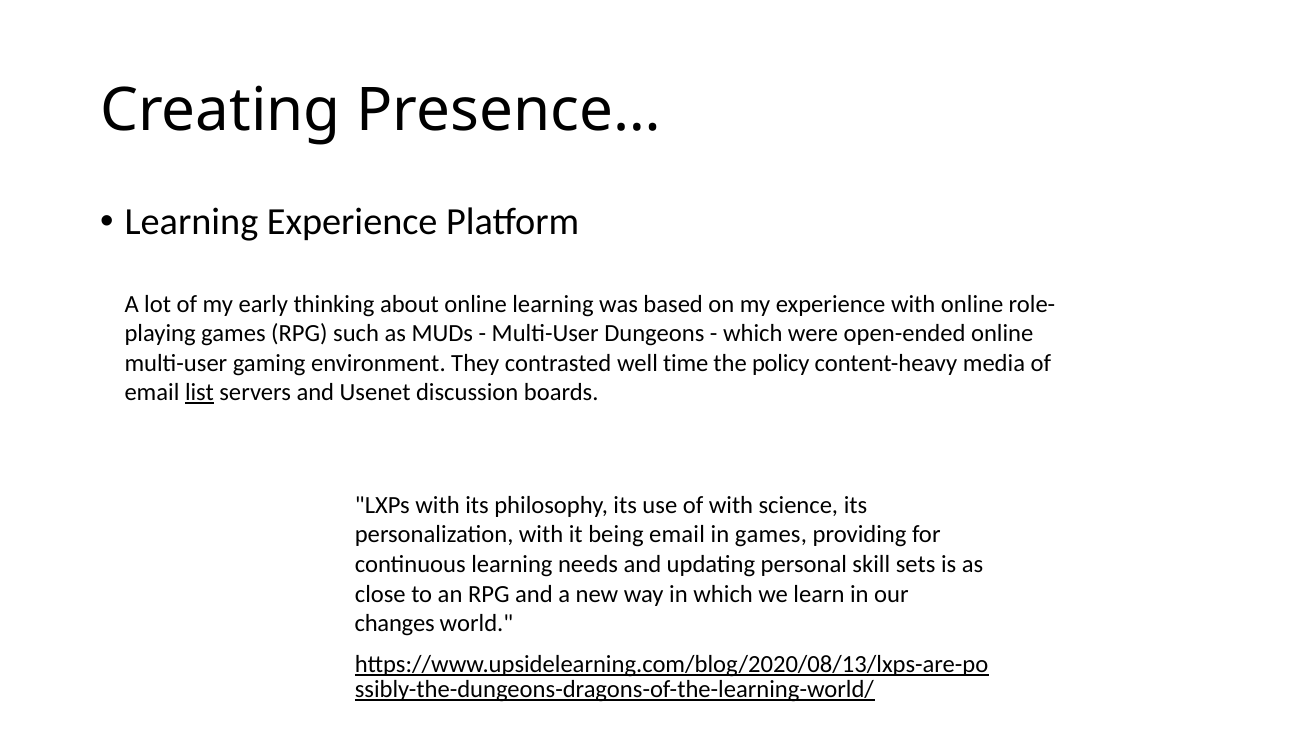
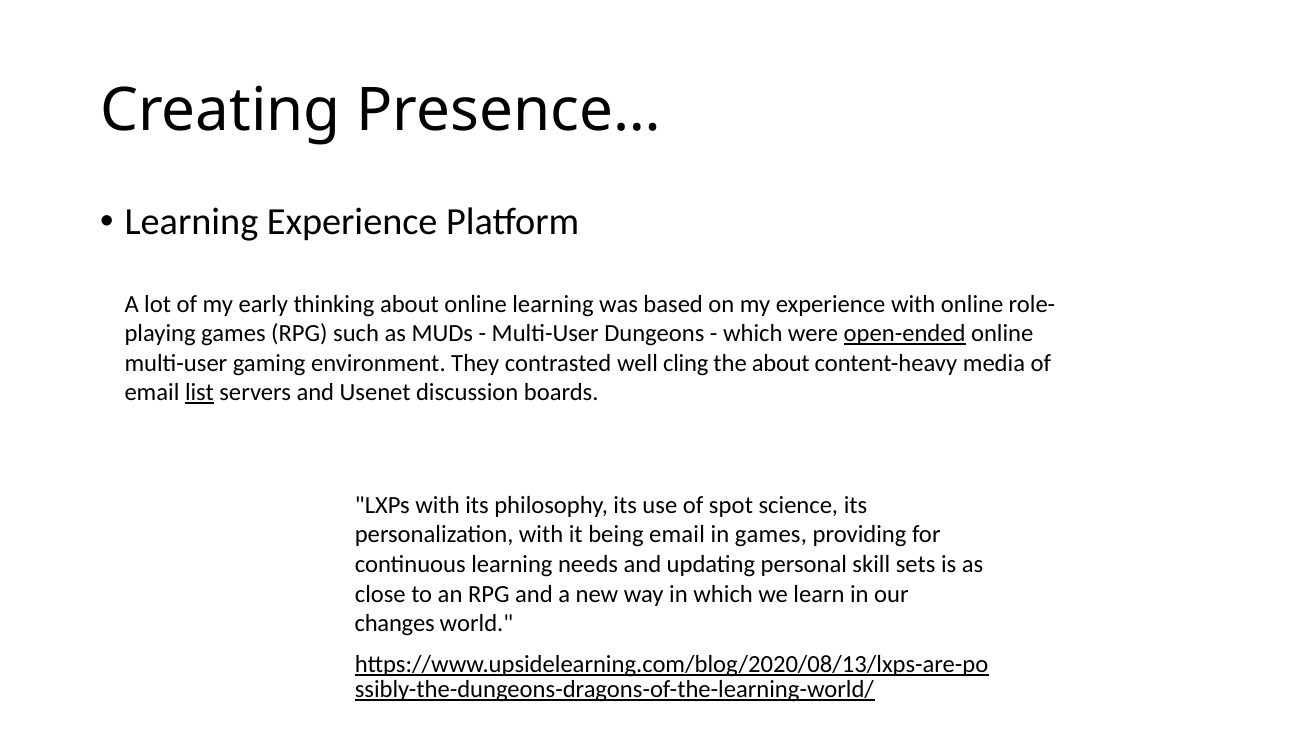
open-ended underline: none -> present
time: time -> cling
the policy: policy -> about
of with: with -> spot
